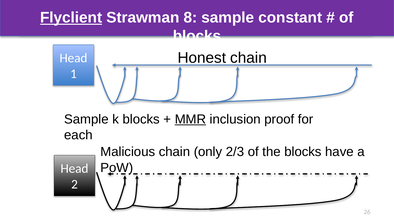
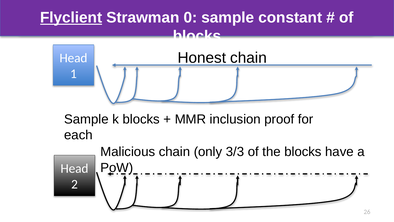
8: 8 -> 0
MMR underline: present -> none
2/3: 2/3 -> 3/3
